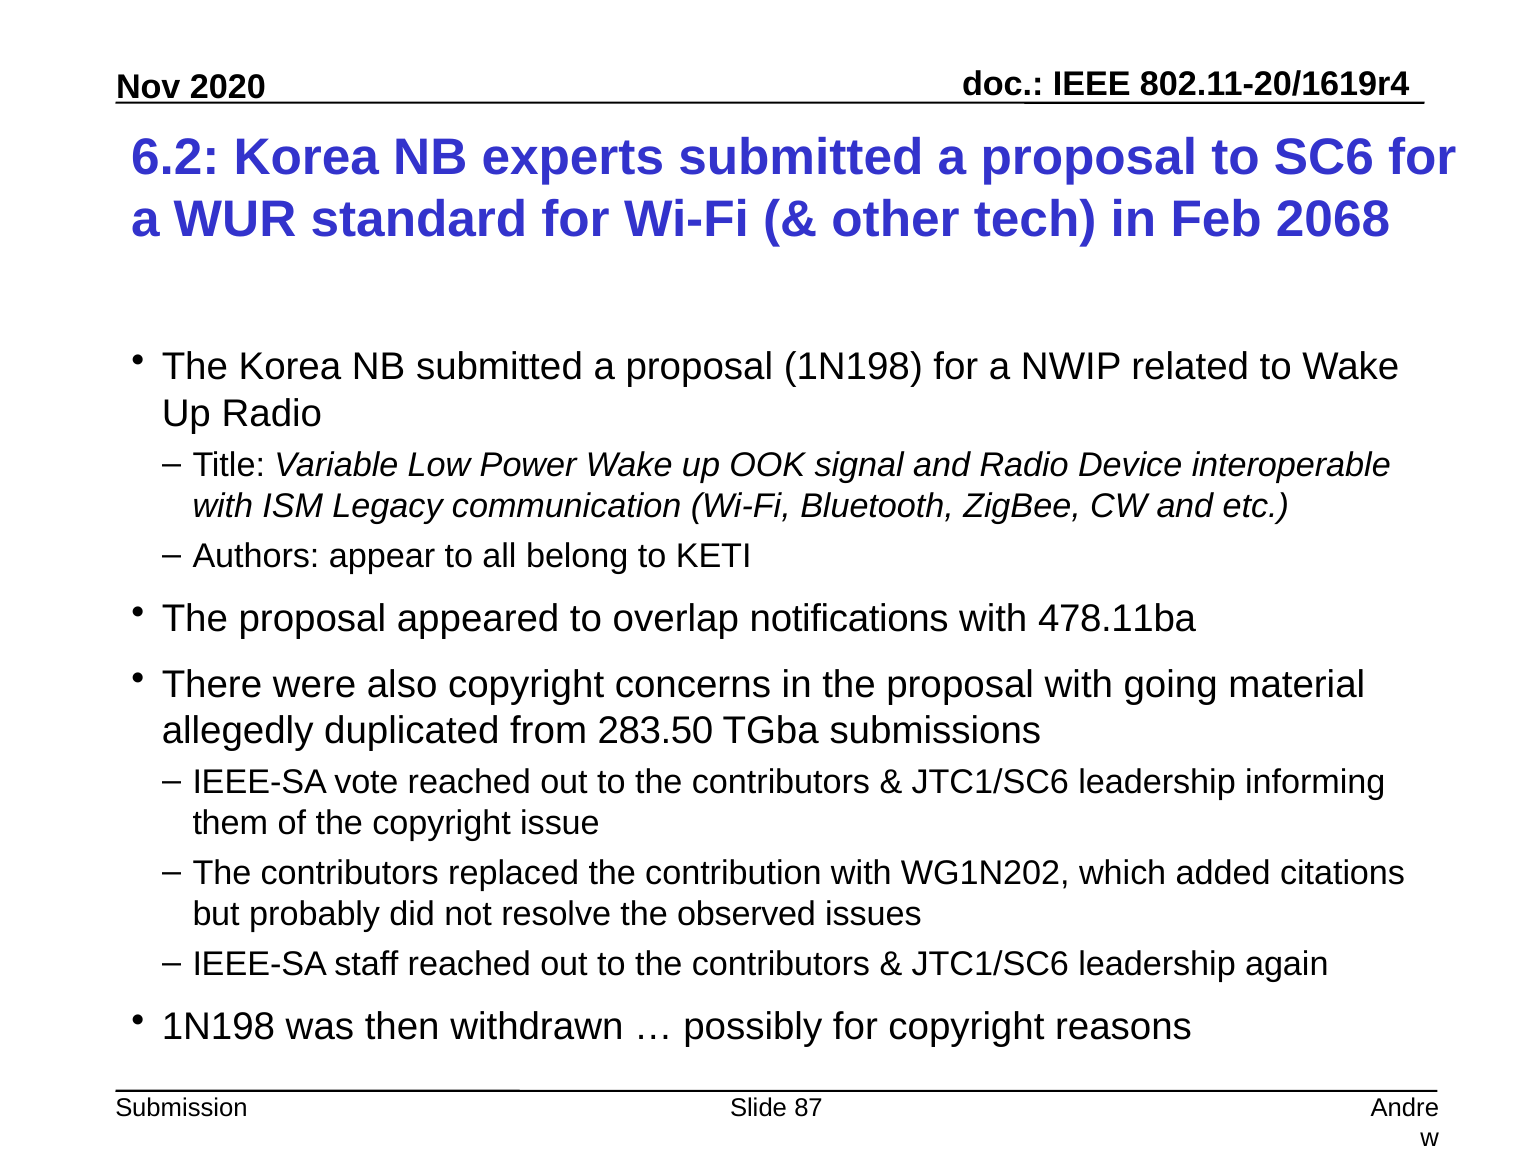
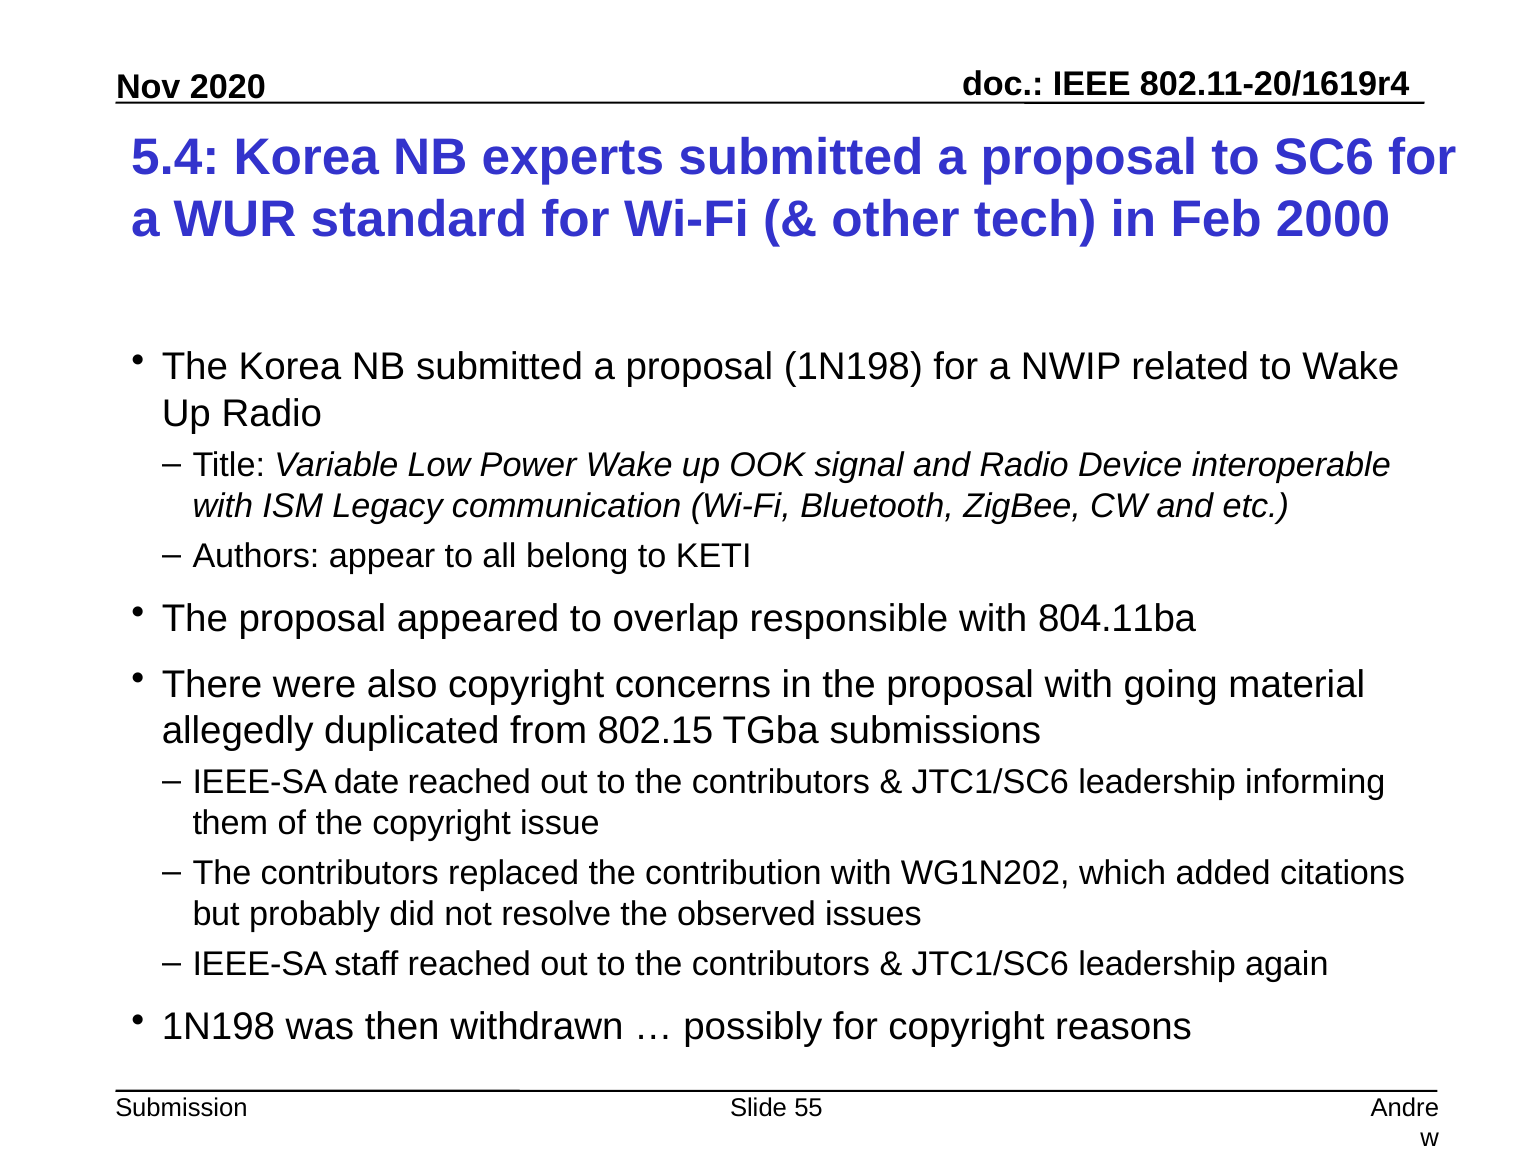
6.2: 6.2 -> 5.4
2068: 2068 -> 2000
notifications: notifications -> responsible
478.11ba: 478.11ba -> 804.11ba
283.50: 283.50 -> 802.15
vote: vote -> date
87: 87 -> 55
